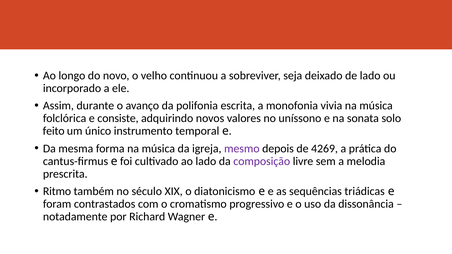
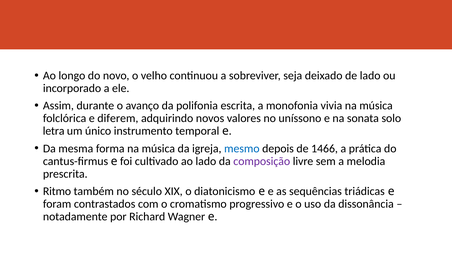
consiste: consiste -> diferem
feito: feito -> letra
mesmo colour: purple -> blue
4269: 4269 -> 1466
